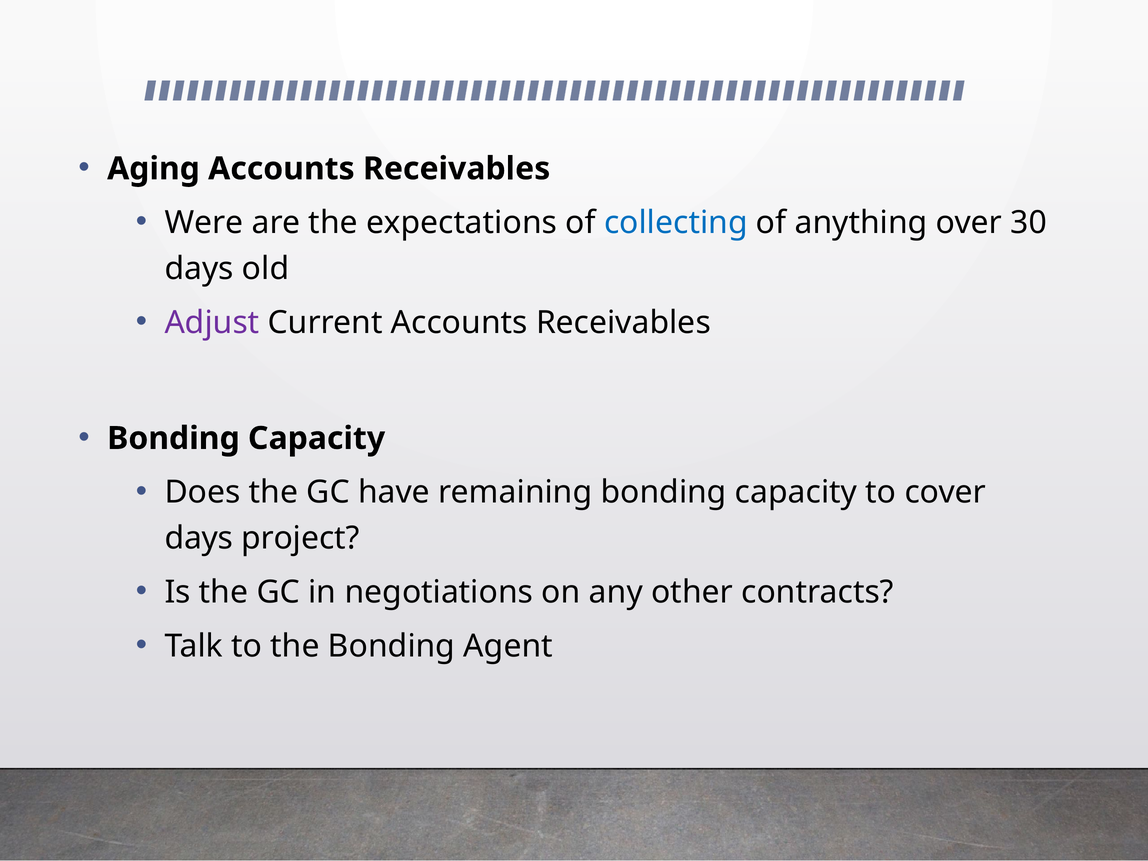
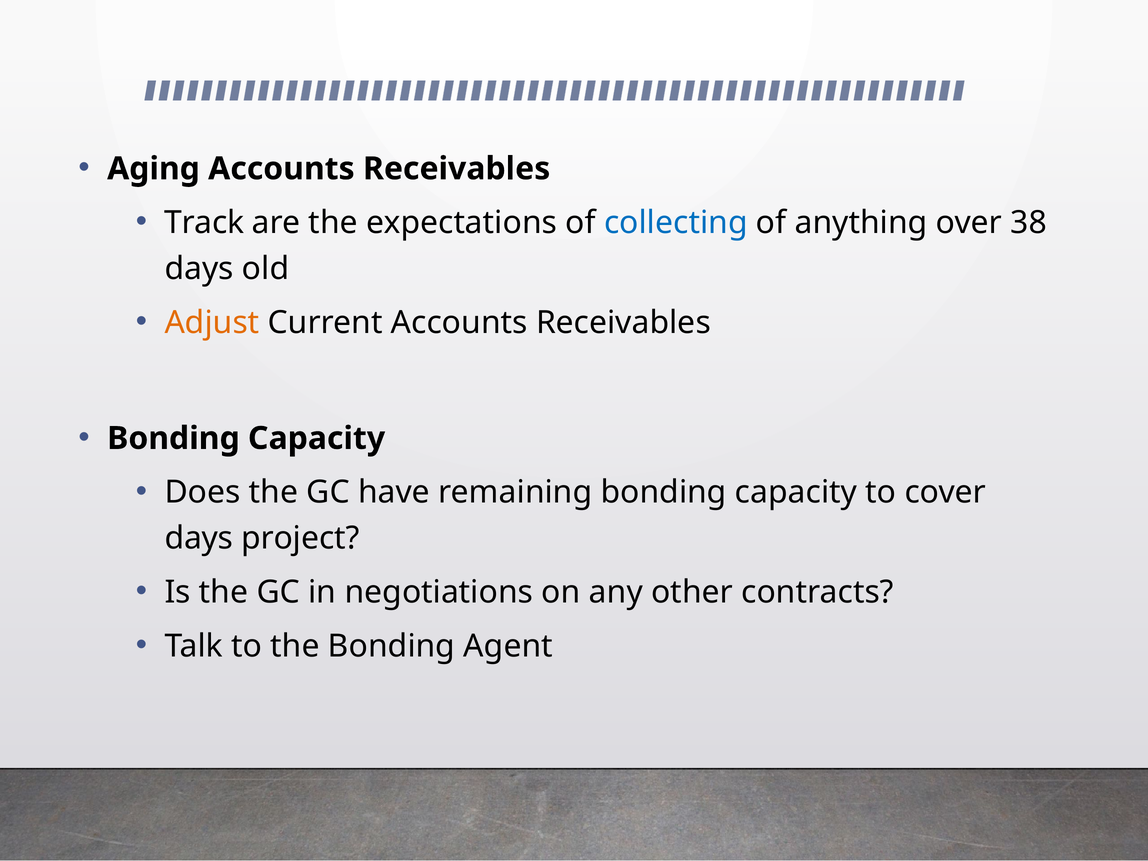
Were: Were -> Track
30: 30 -> 38
Adjust colour: purple -> orange
